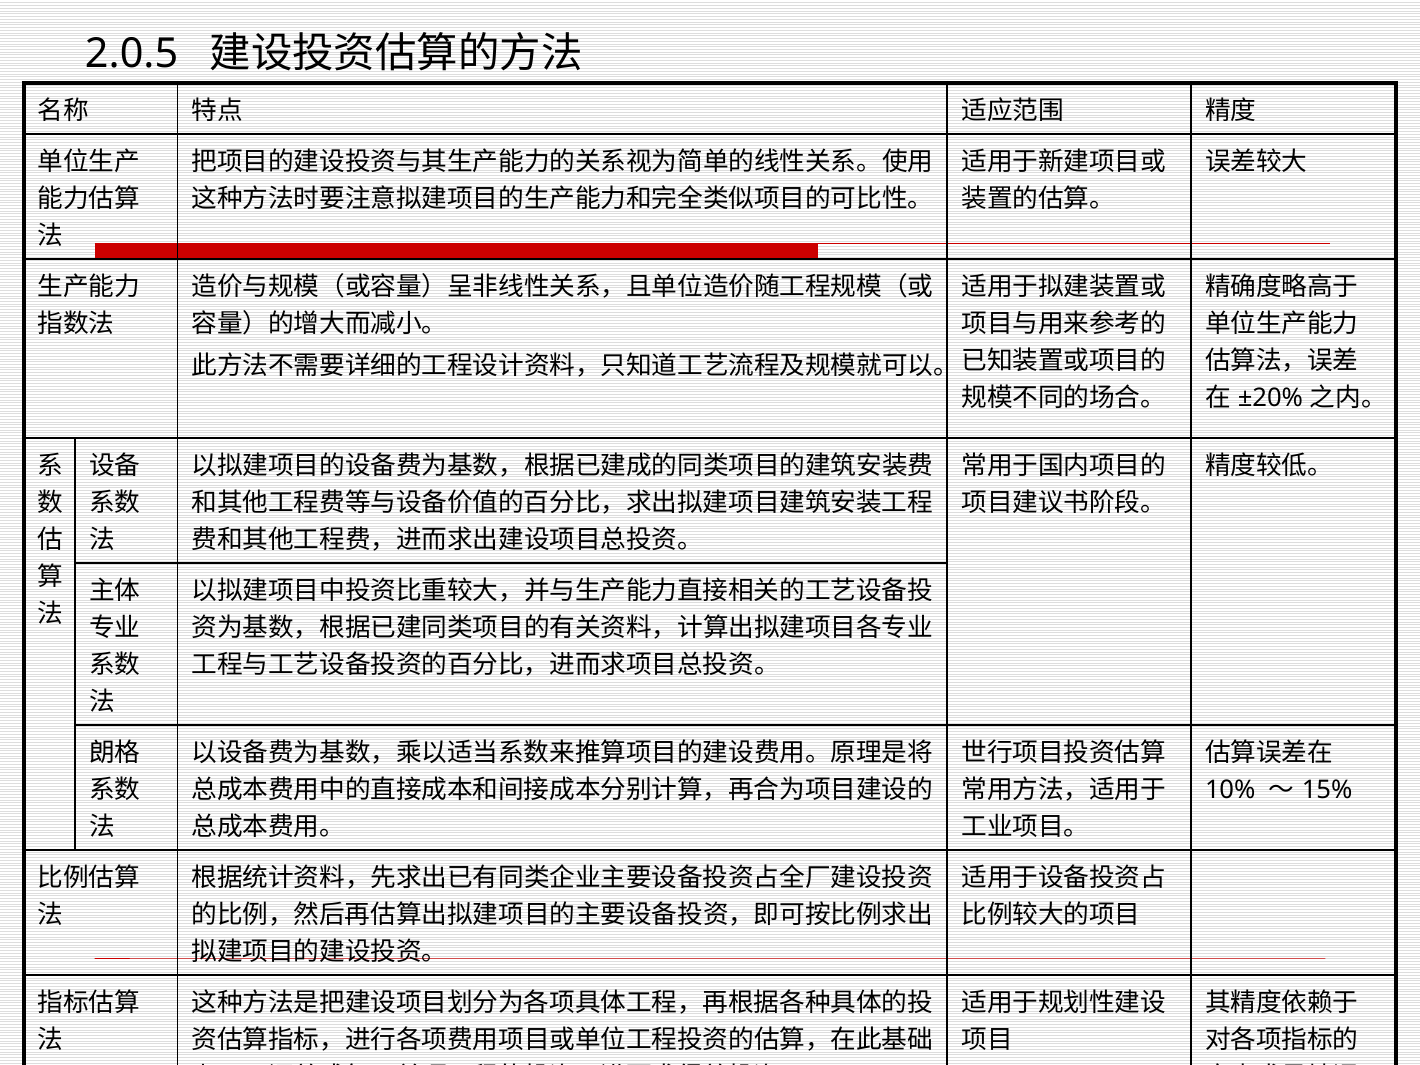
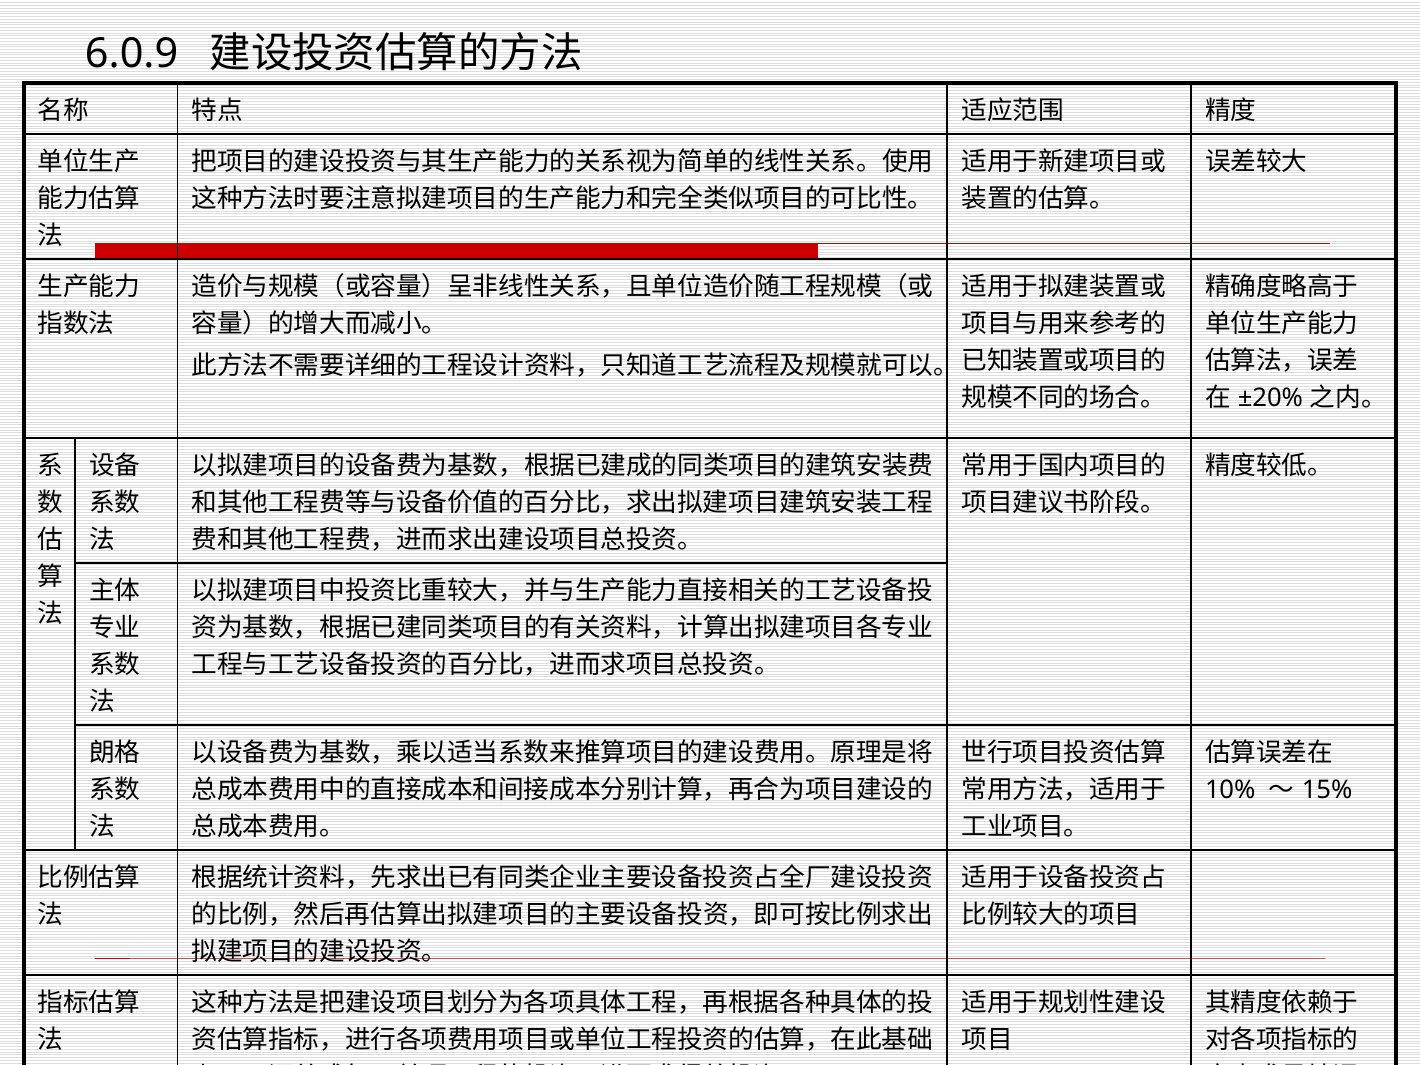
2.0.5: 2.0.5 -> 6.0.9
